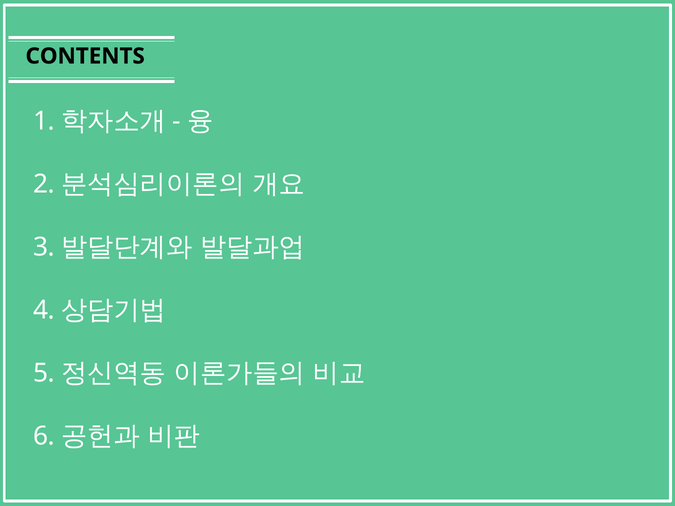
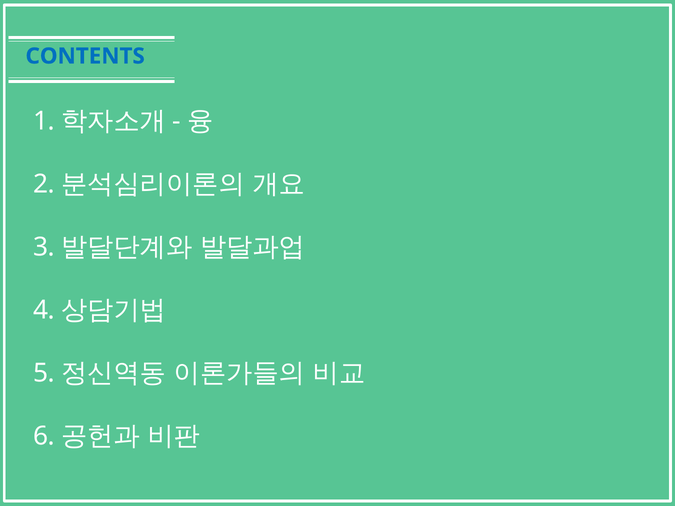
CONTENTS colour: black -> blue
